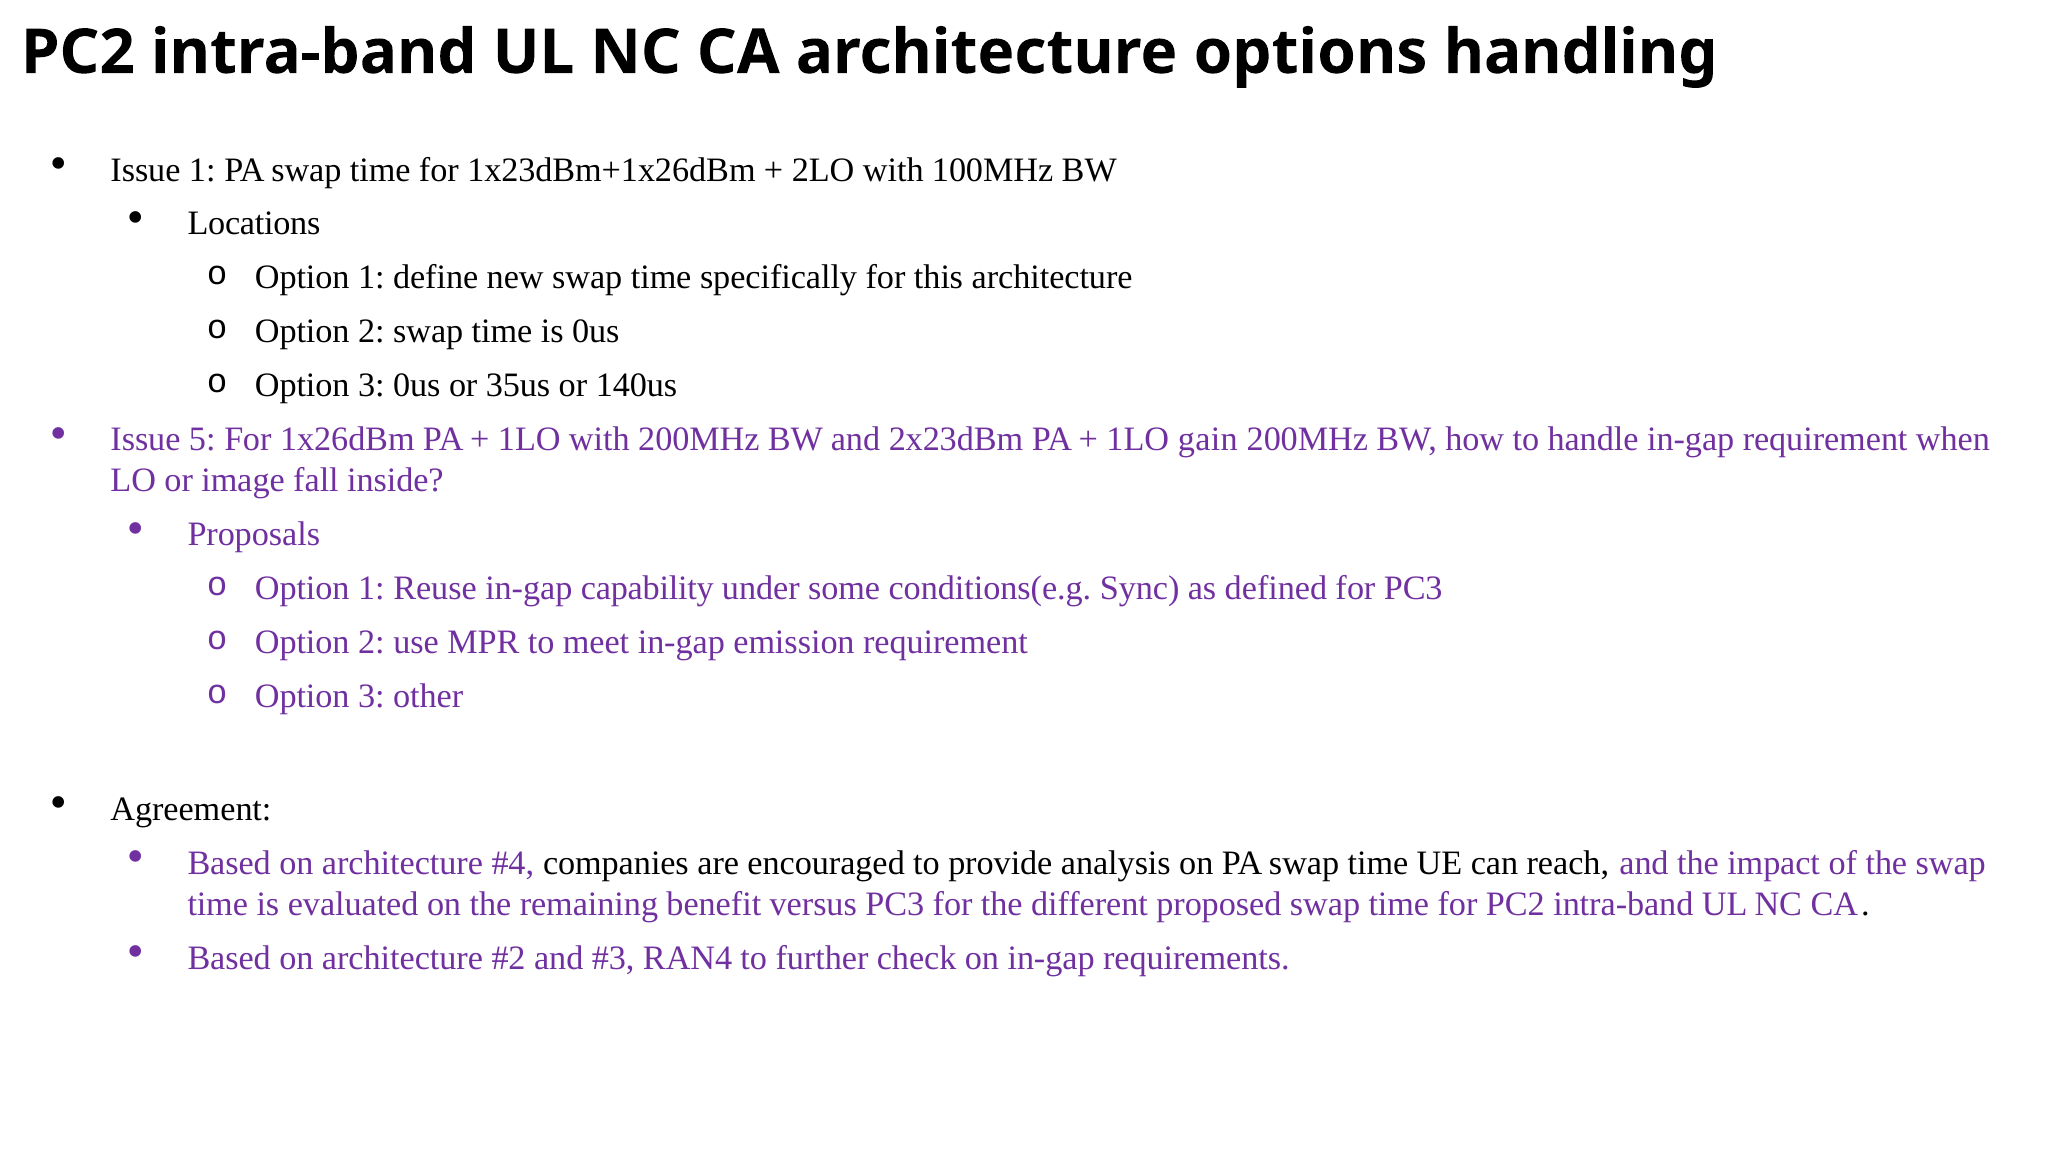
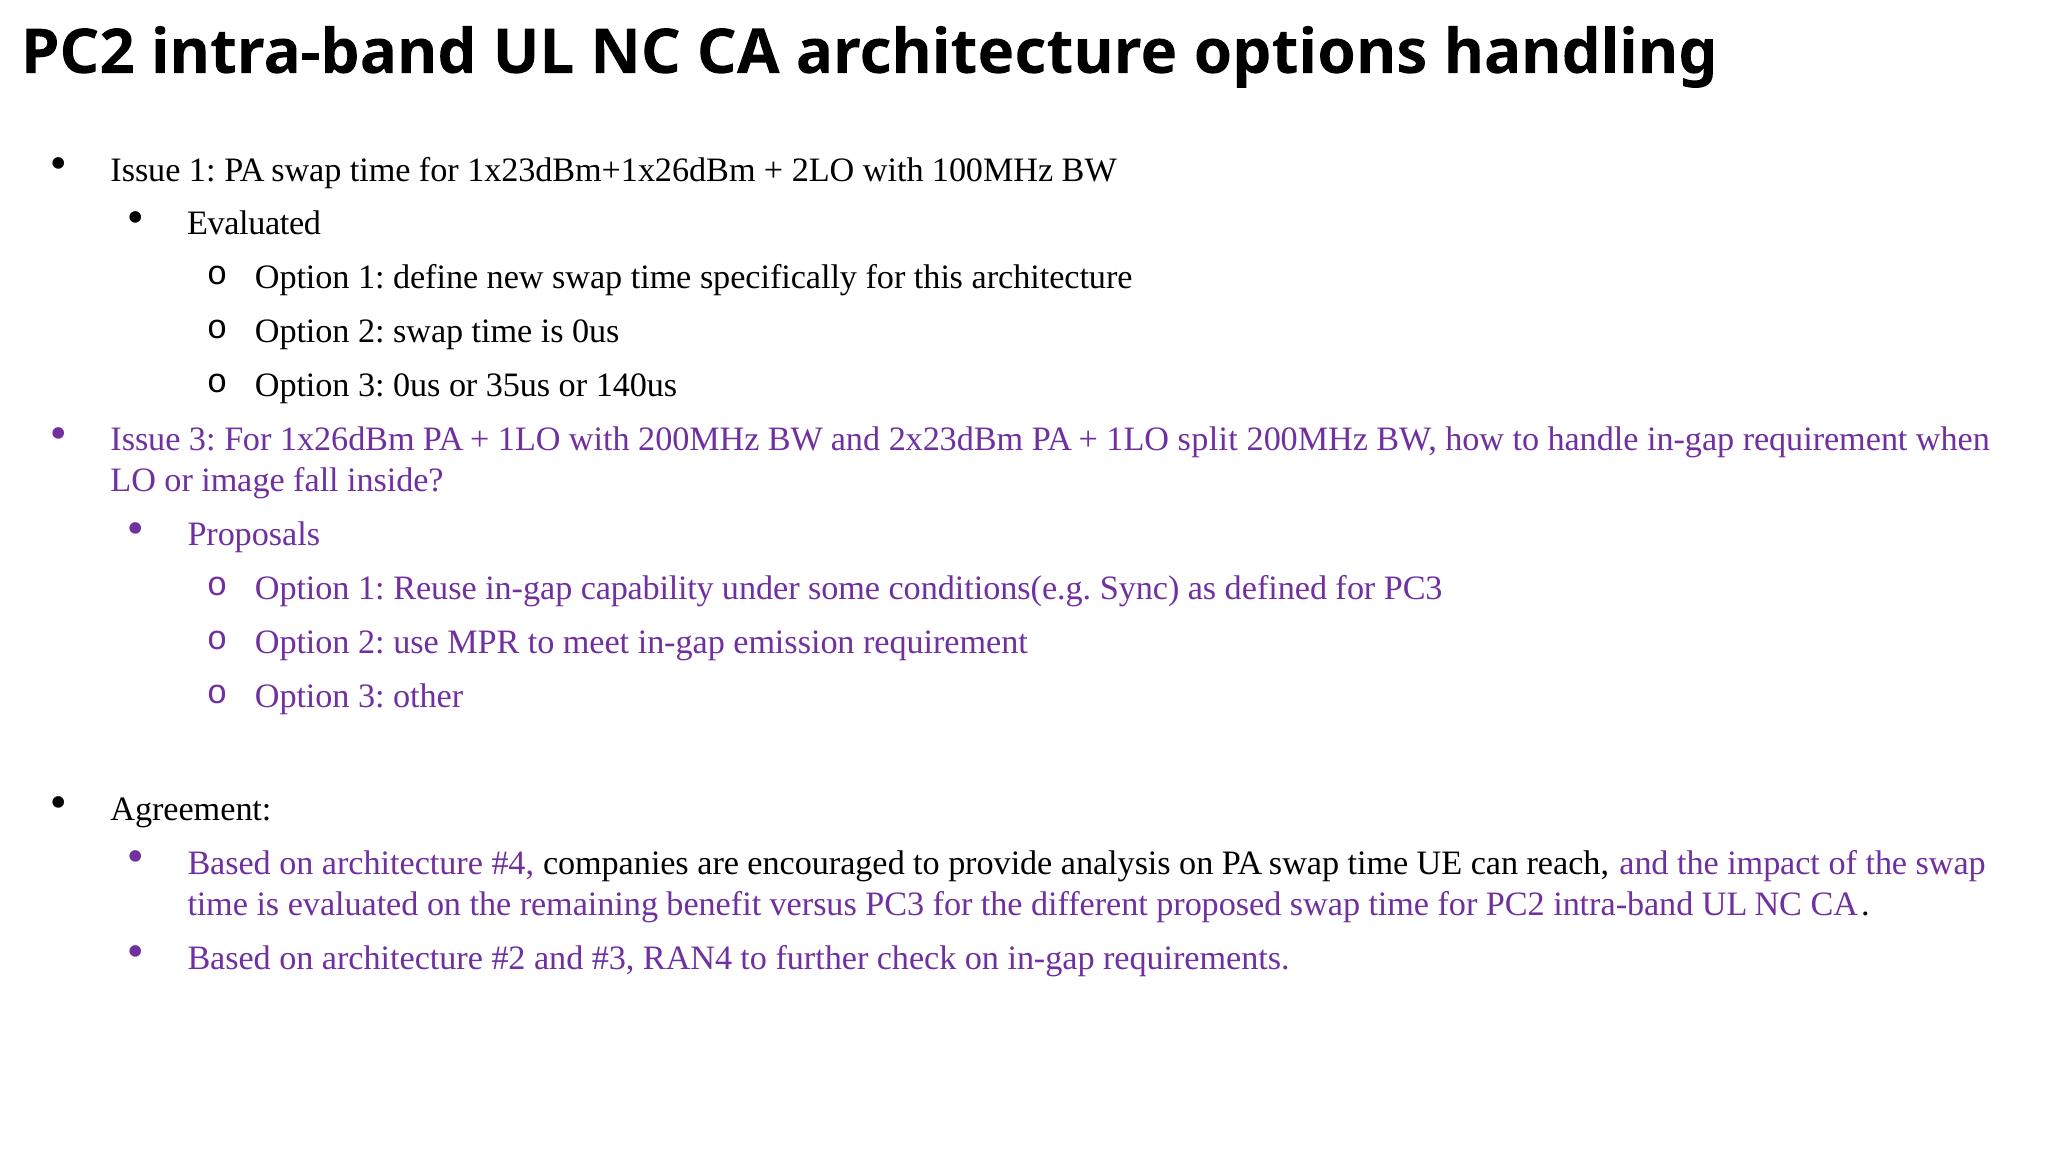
Locations at (254, 224): Locations -> Evaluated
Issue 5: 5 -> 3
gain: gain -> split
